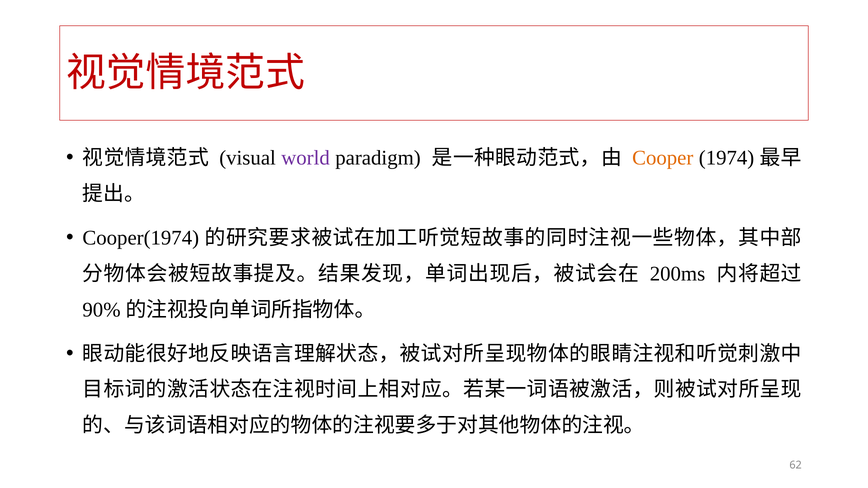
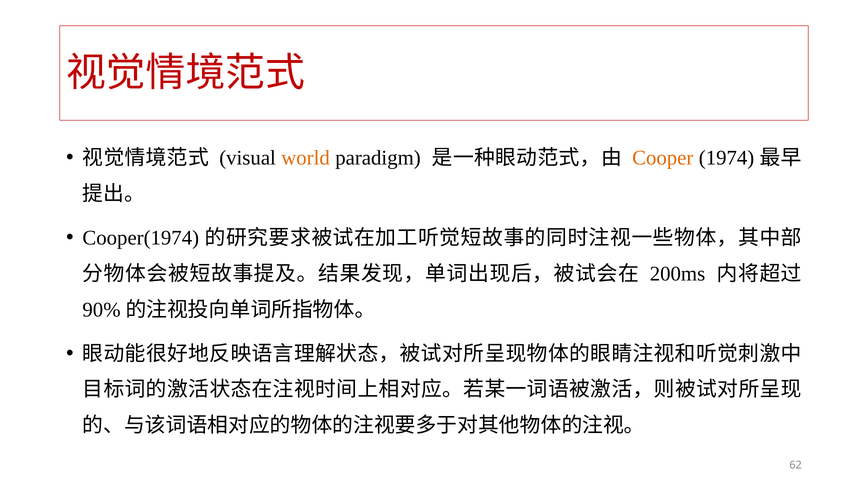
world colour: purple -> orange
